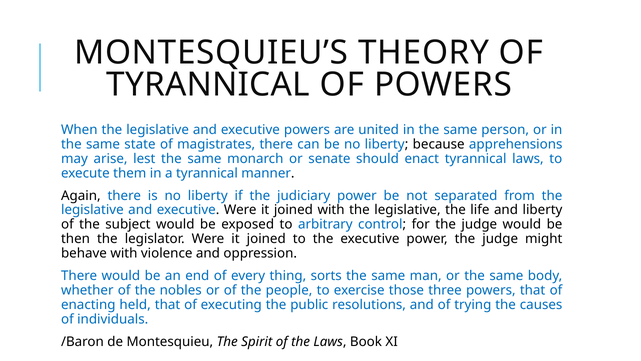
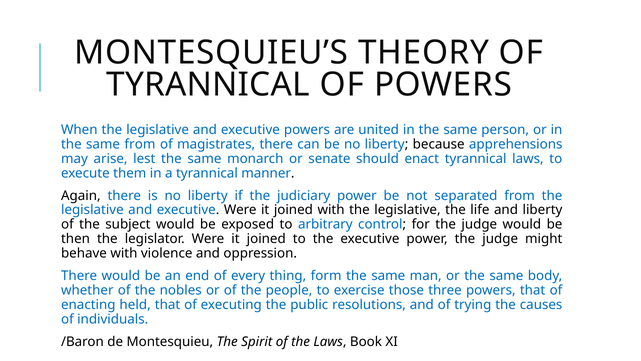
same state: state -> from
sorts: sorts -> form
